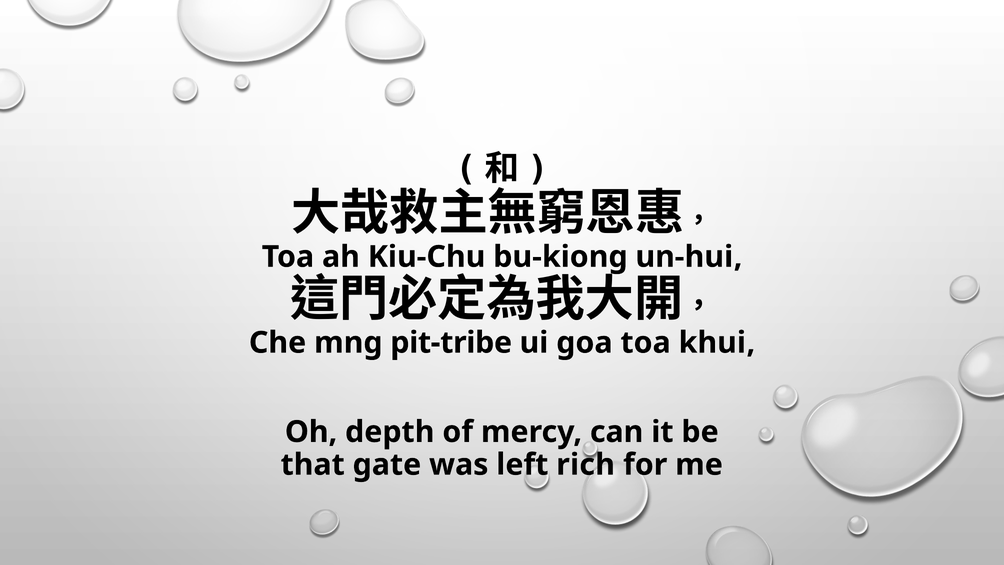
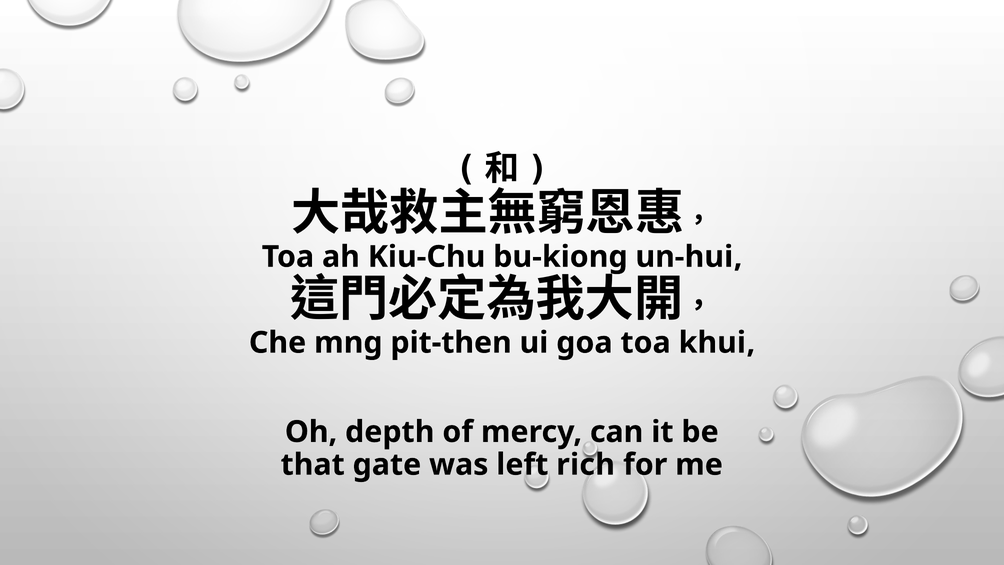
pit-tribe: pit-tribe -> pit-then
